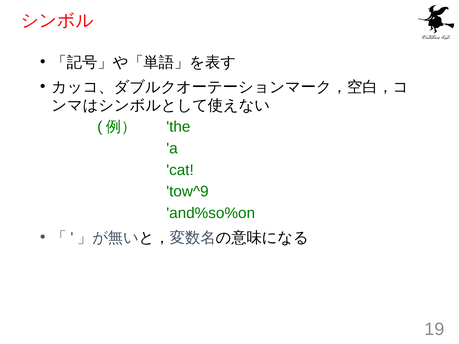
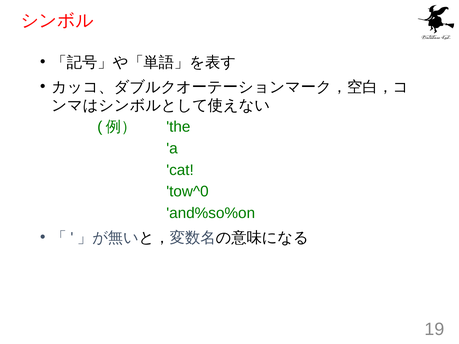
tow^9: tow^9 -> tow^0
